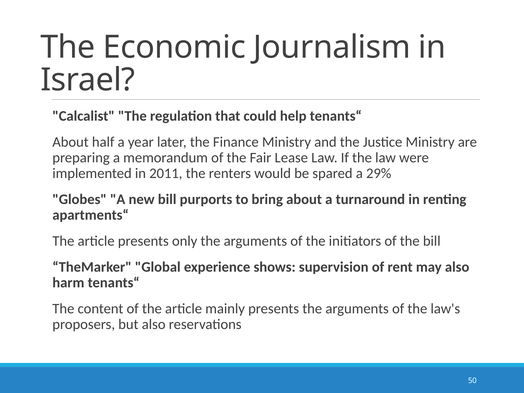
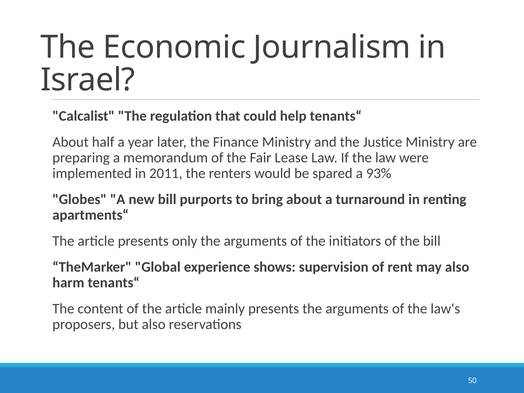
29%: 29% -> 93%
